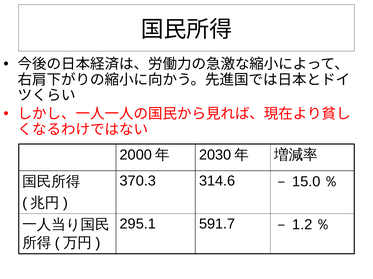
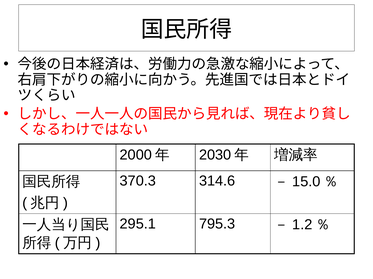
591.7: 591.7 -> 795.3
